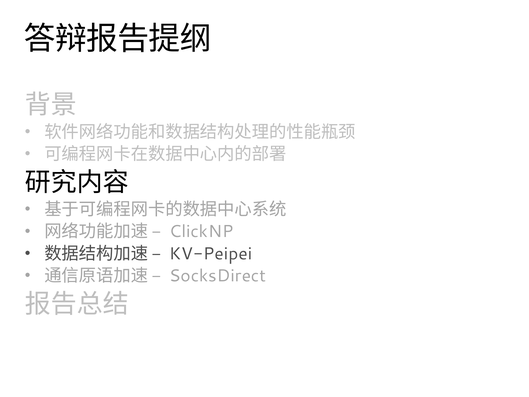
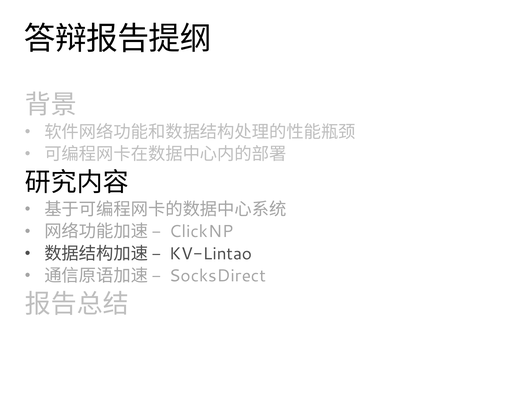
KV-Peipei: KV-Peipei -> KV-Lintao
